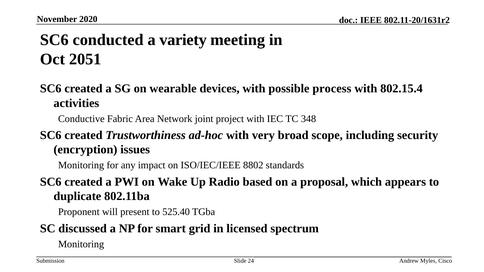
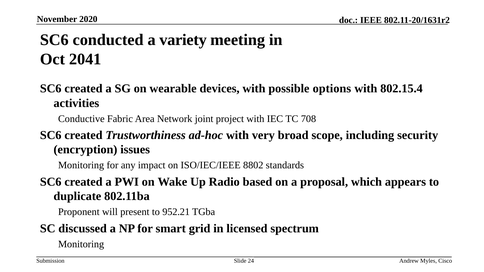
2051: 2051 -> 2041
process: process -> options
348: 348 -> 708
525.40: 525.40 -> 952.21
